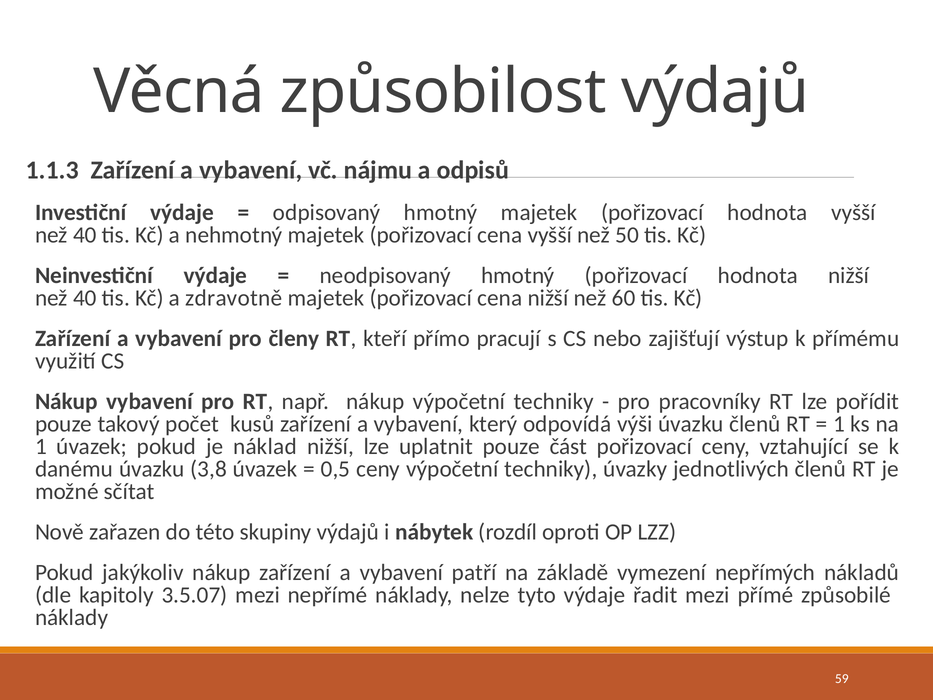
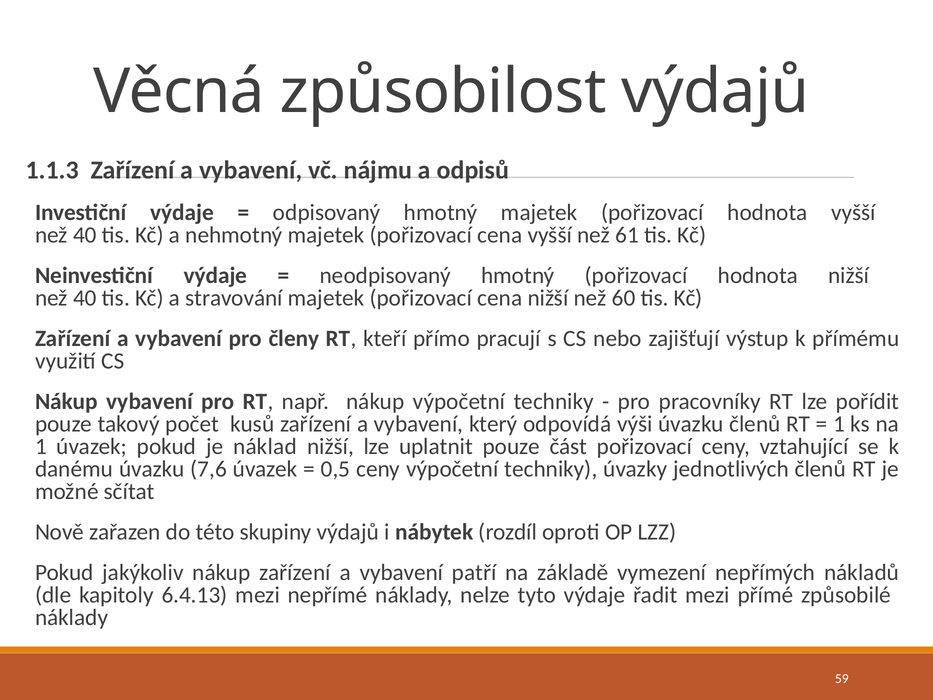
50: 50 -> 61
zdravotně: zdravotně -> stravování
3,8: 3,8 -> 7,6
3.5.07: 3.5.07 -> 6.4.13
